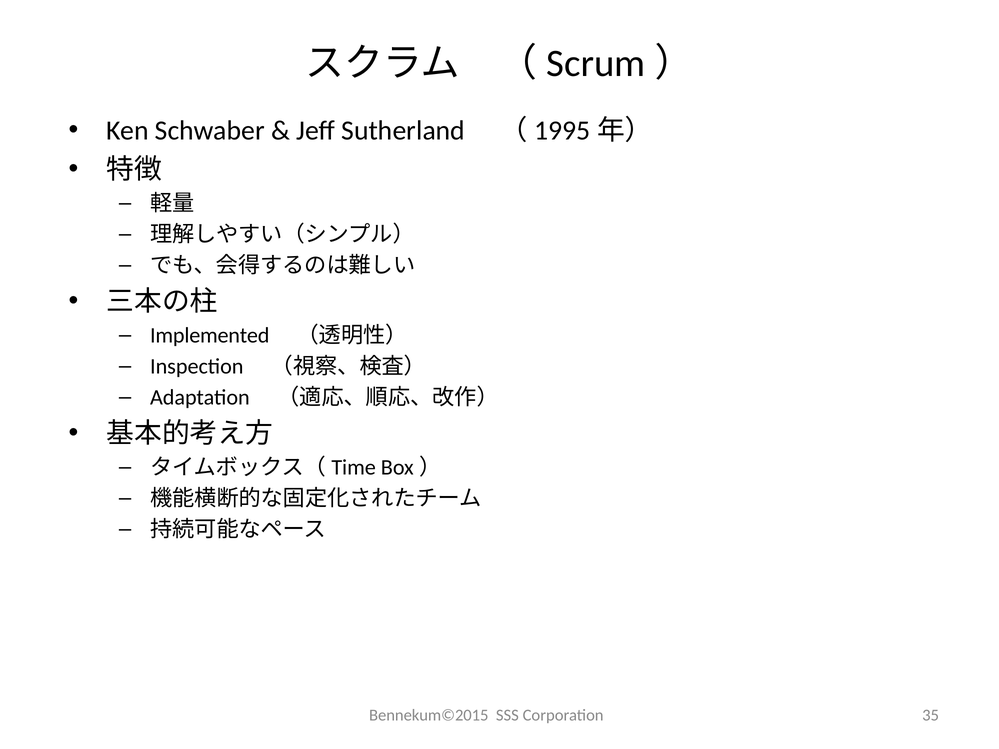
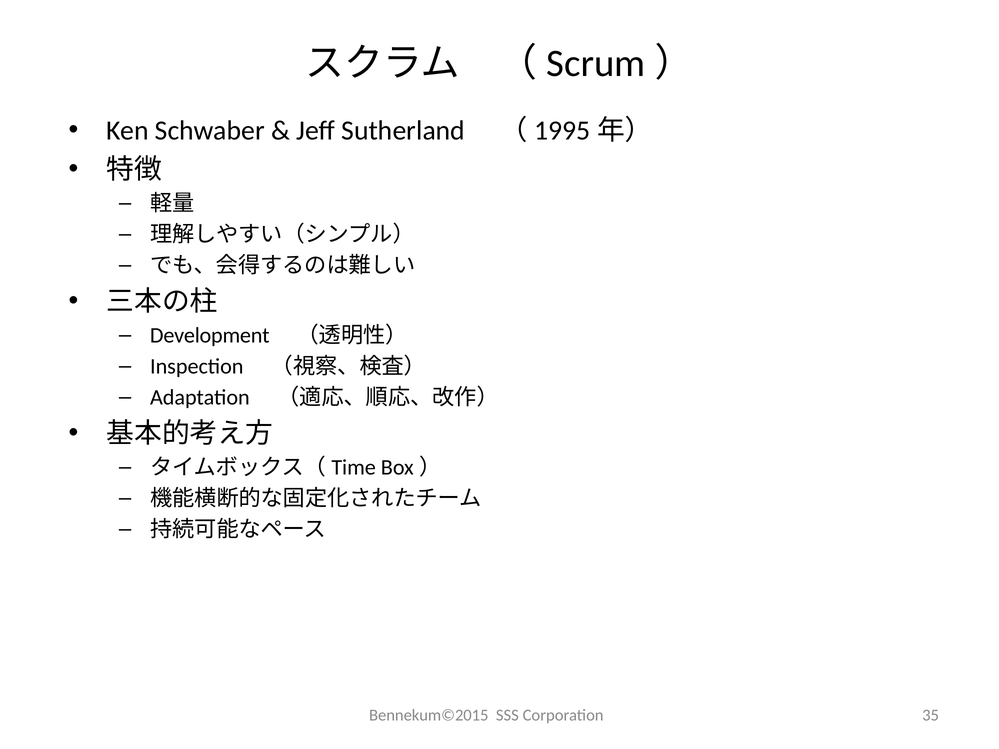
Implemented: Implemented -> Development
